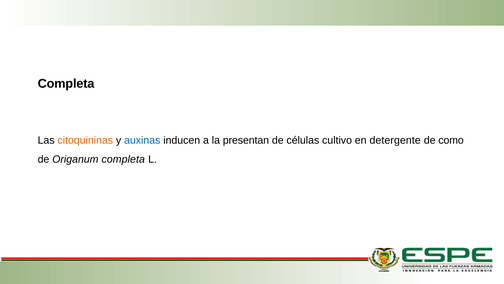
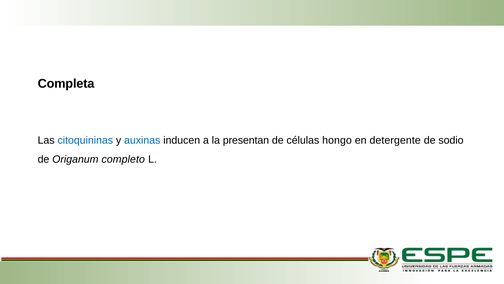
citoquininas colour: orange -> blue
cultivo: cultivo -> hongo
como: como -> sodio
Origanum completa: completa -> completo
